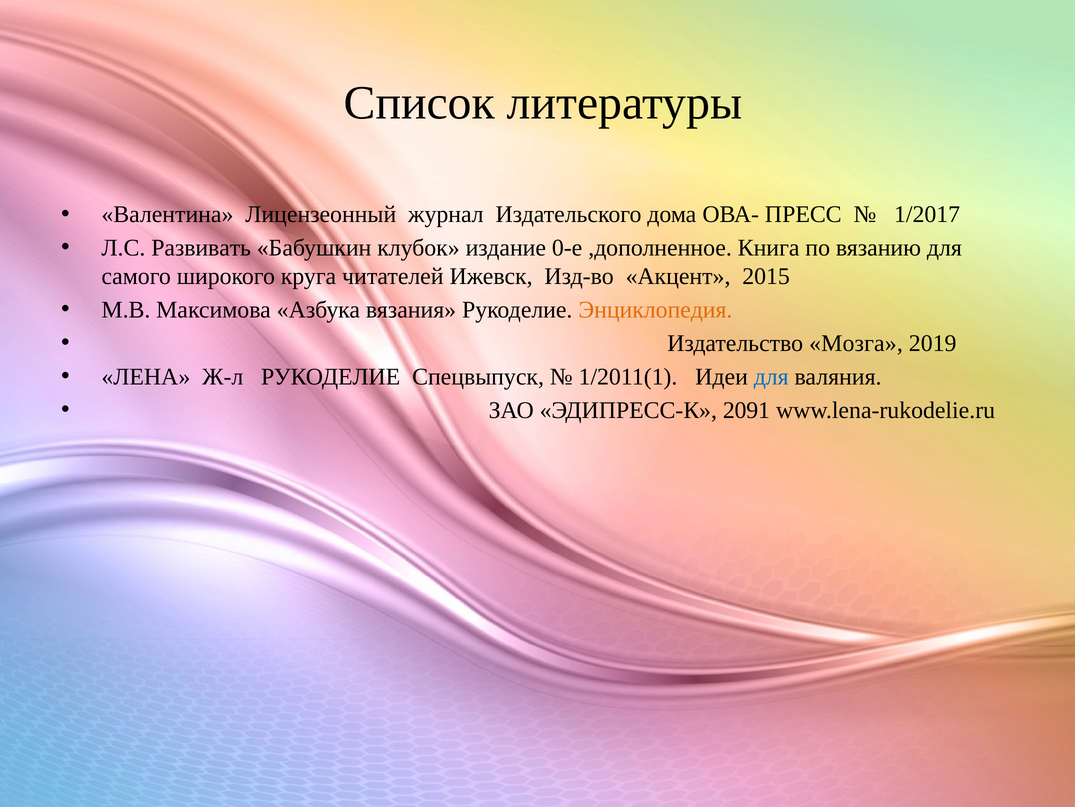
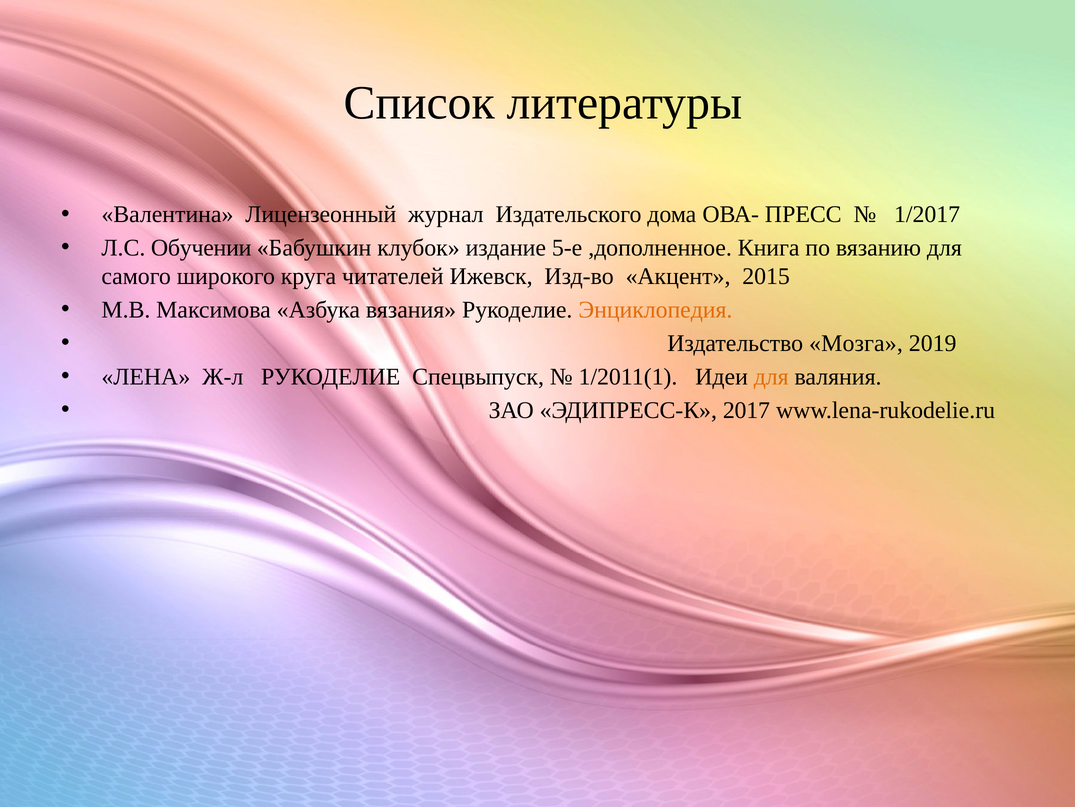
Развивать: Развивать -> Обучении
0-е: 0-е -> 5-е
для at (771, 376) colour: blue -> orange
2091: 2091 -> 2017
